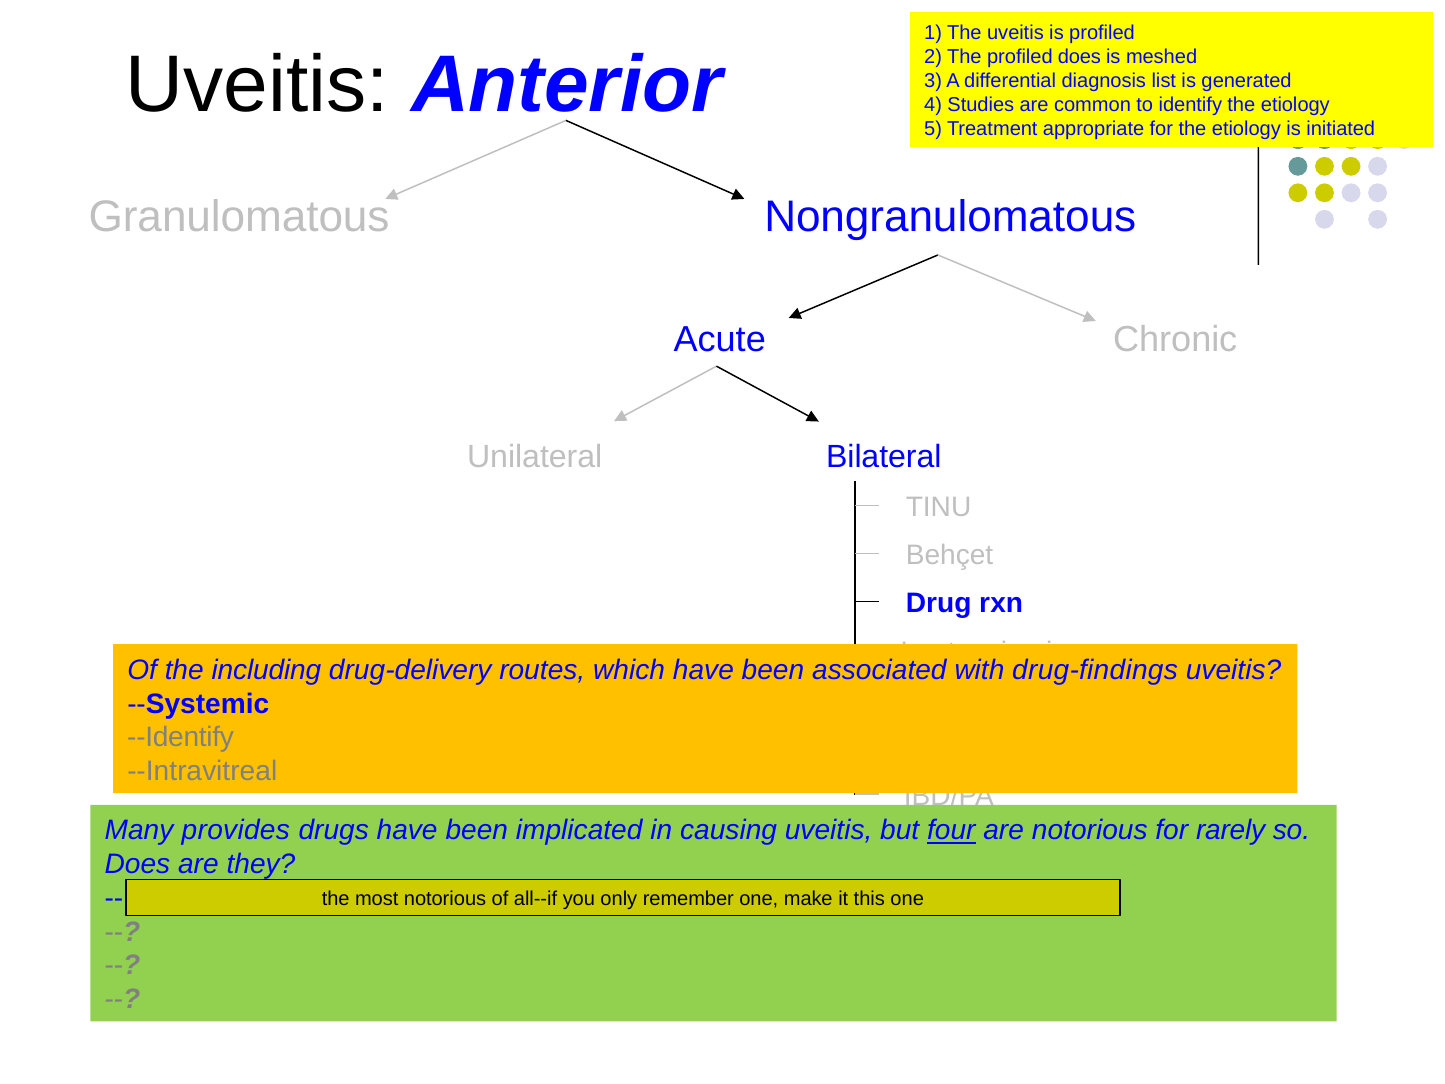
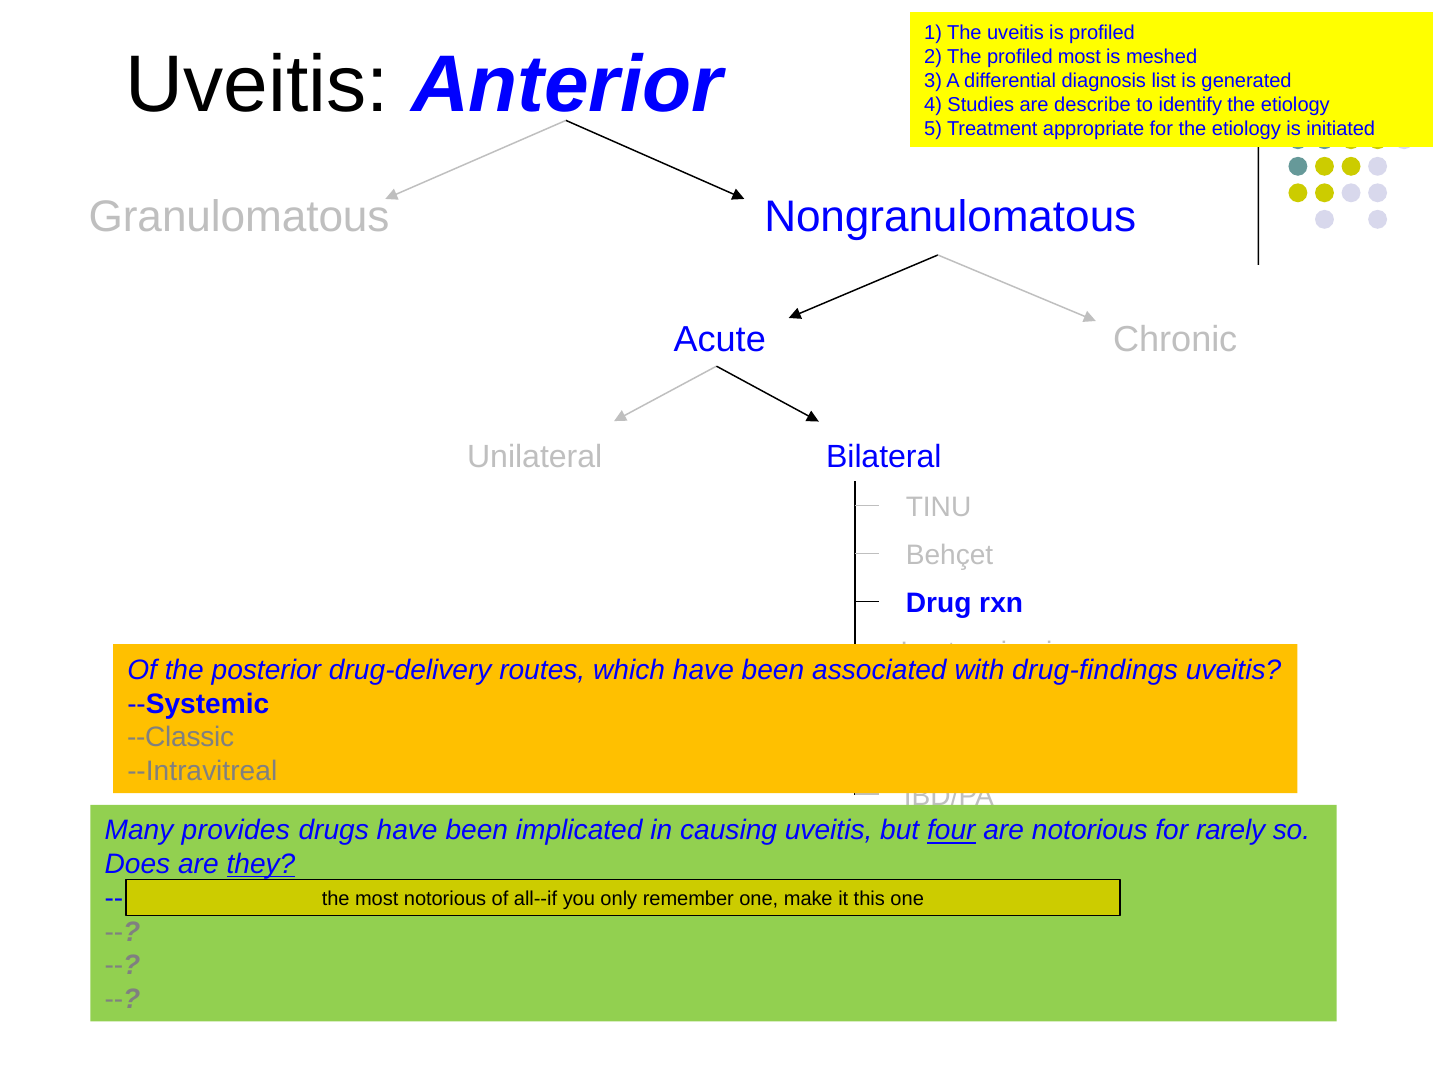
profiled does: does -> most
common: common -> describe
including: including -> posterior
--Identify: --Identify -> --Classic
they underline: none -> present
